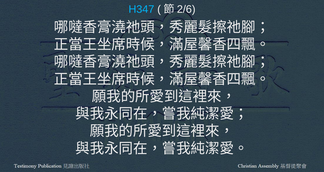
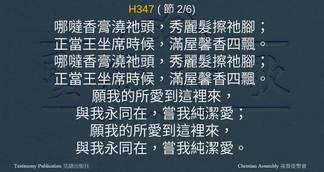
H347 colour: light blue -> yellow
